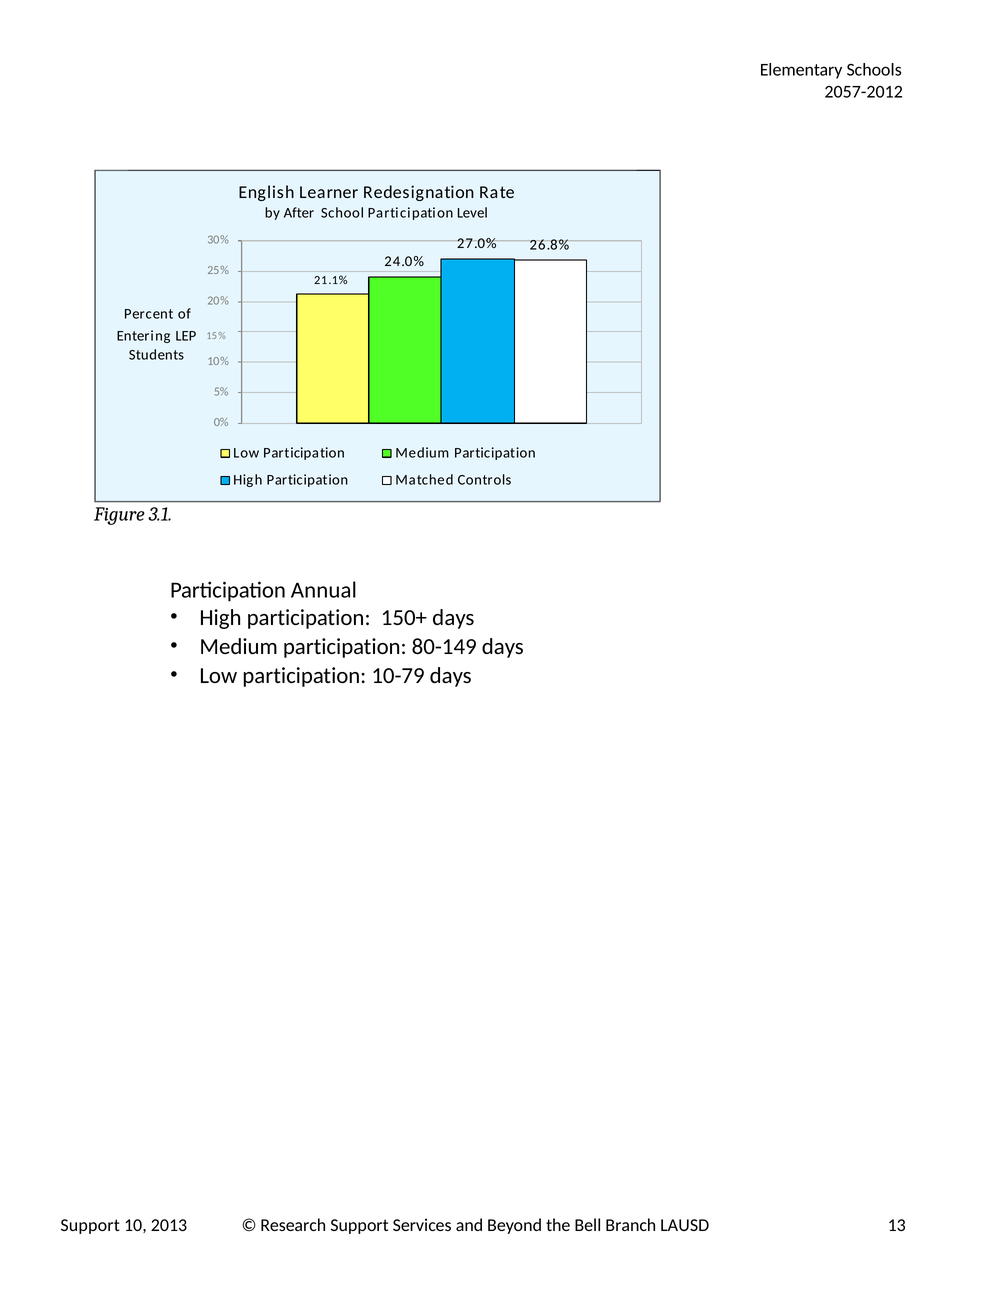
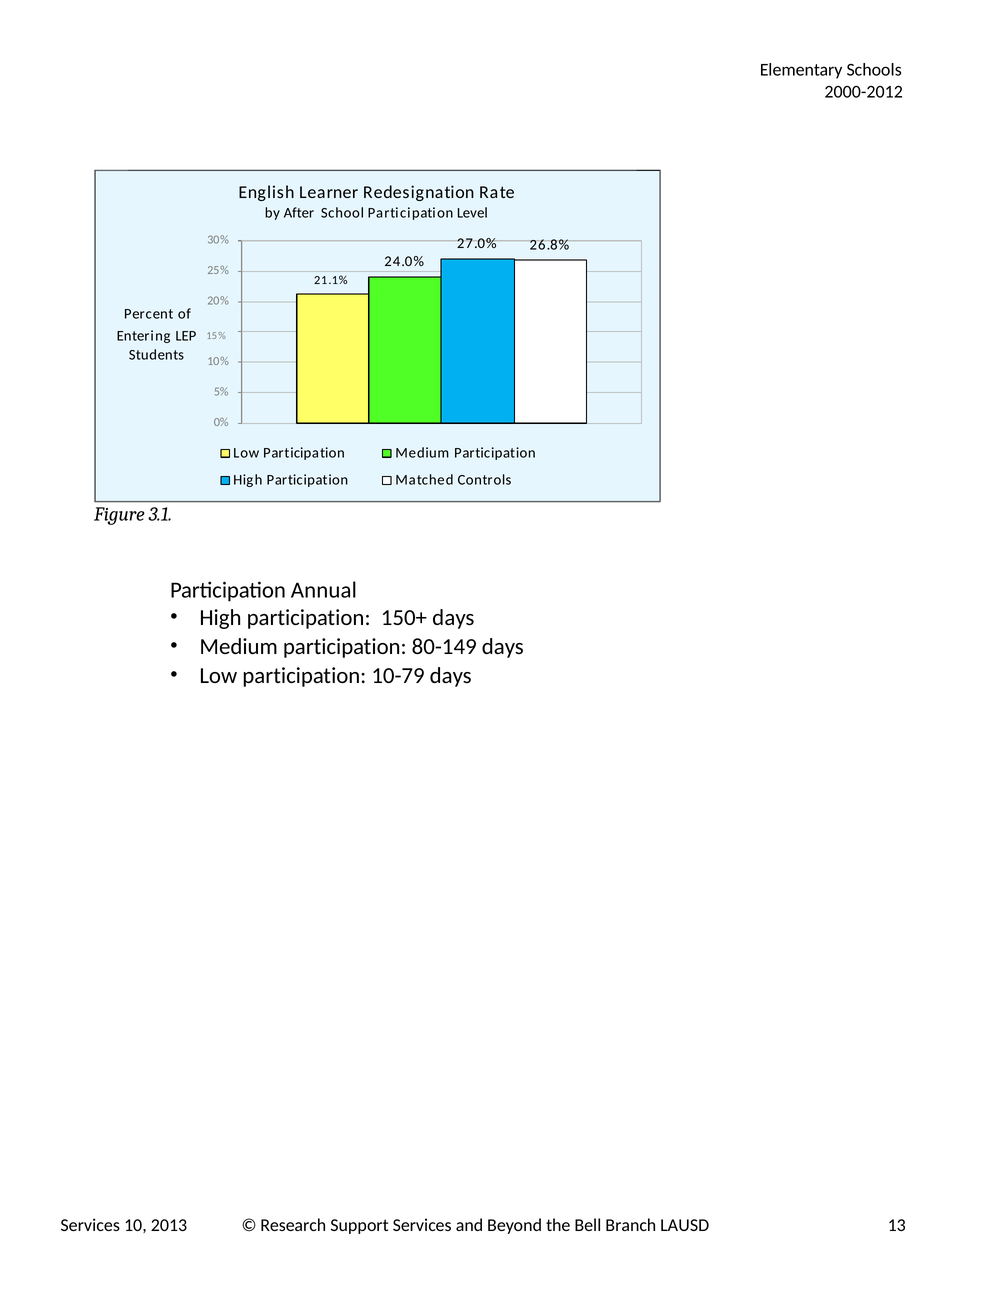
2057-2012: 2057-2012 -> 2000-2012
Support at (90, 1224): Support -> Services
